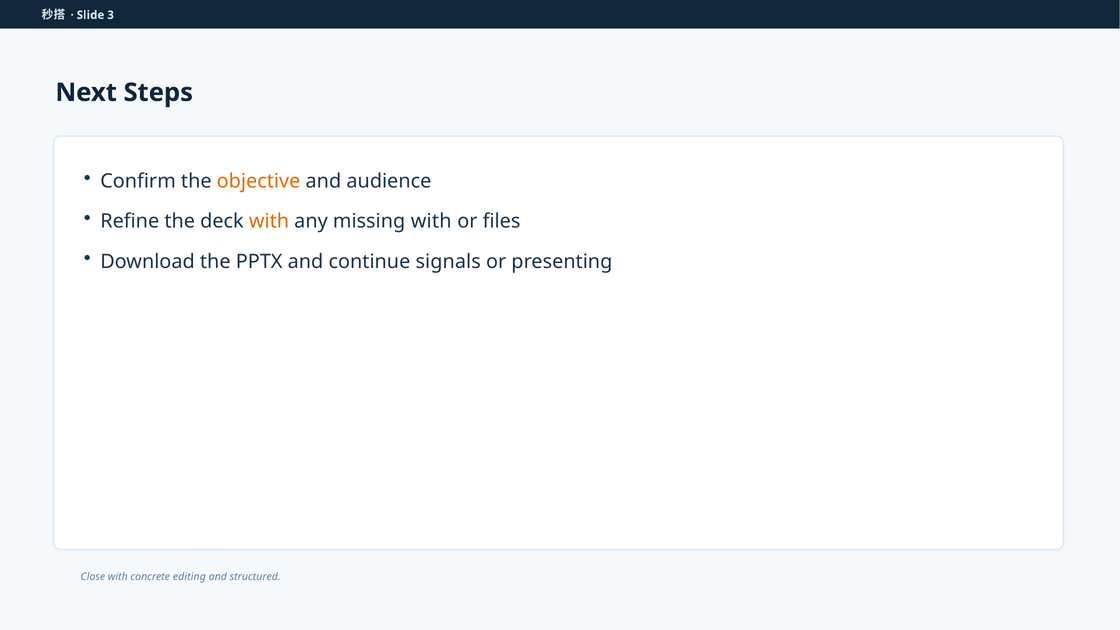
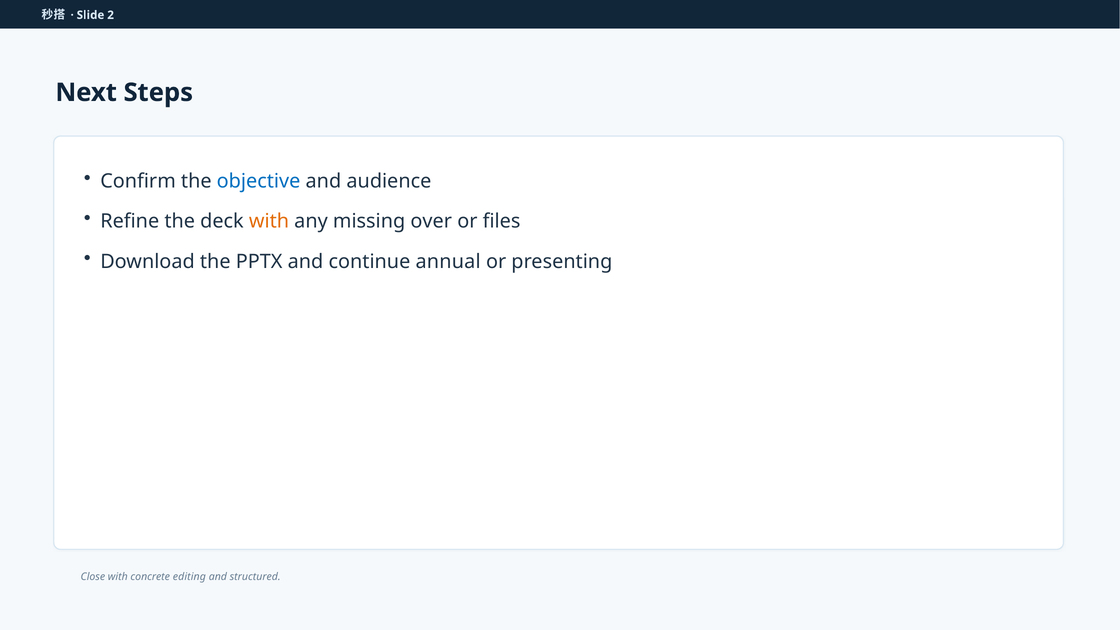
3: 3 -> 2
objective colour: orange -> blue
missing with: with -> over
signals: signals -> annual
